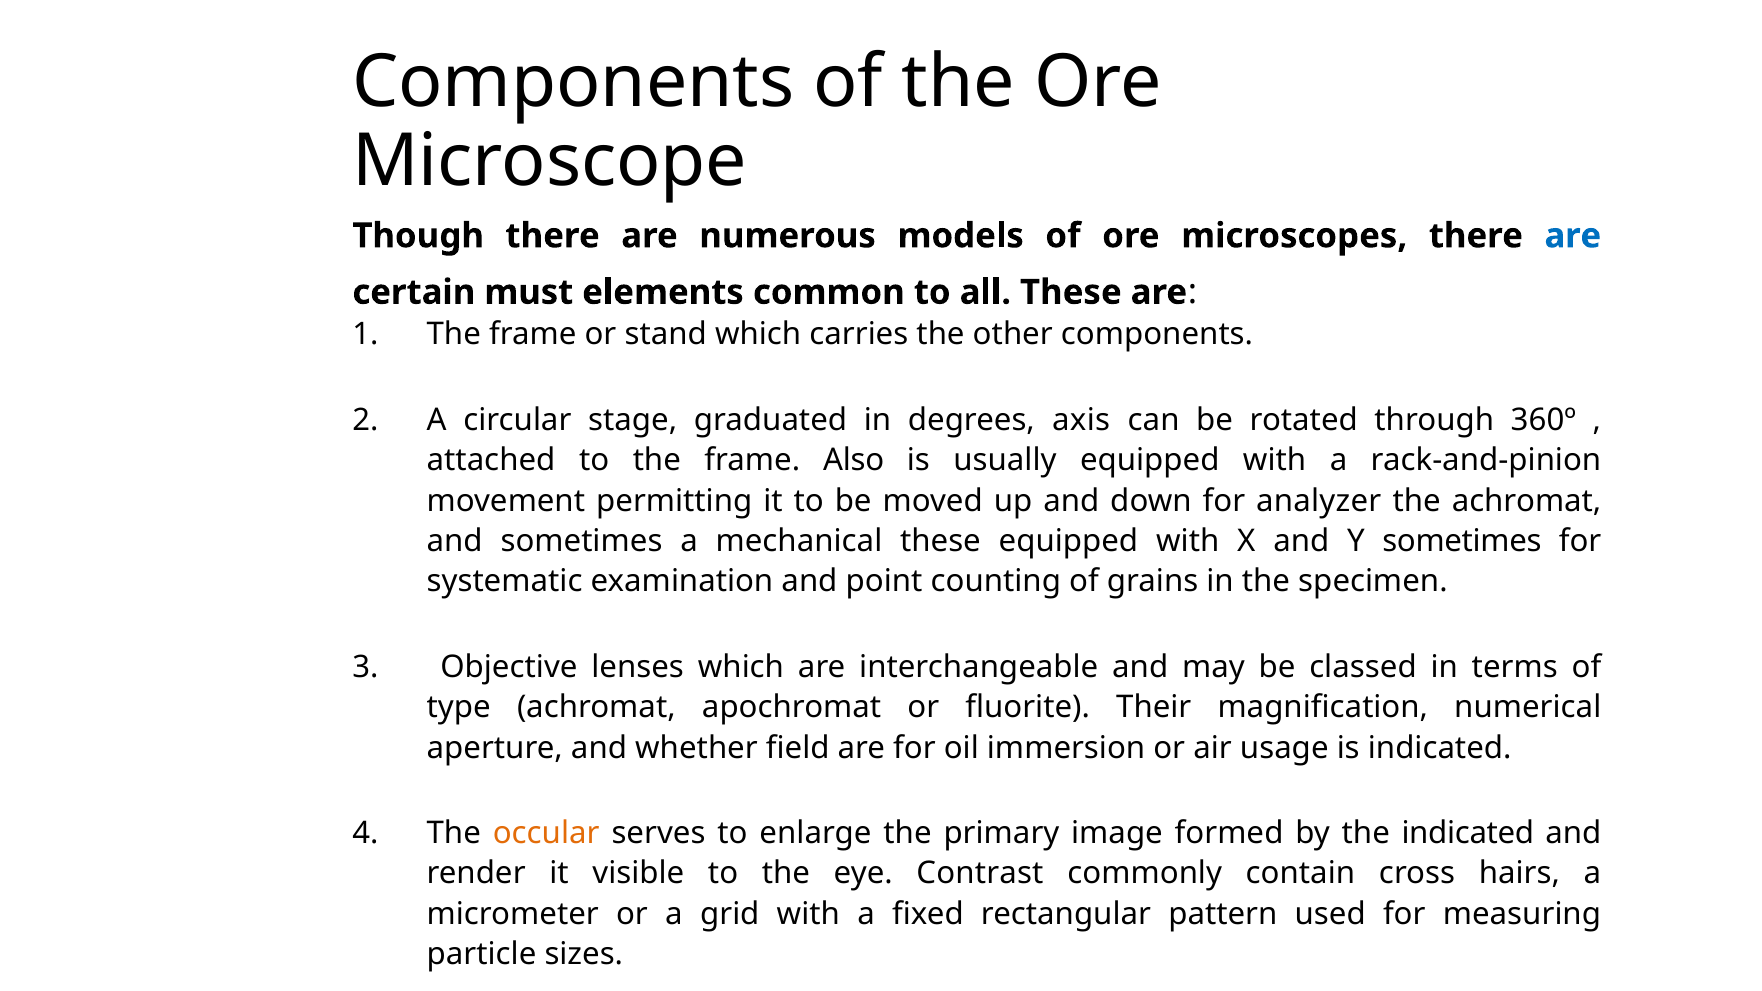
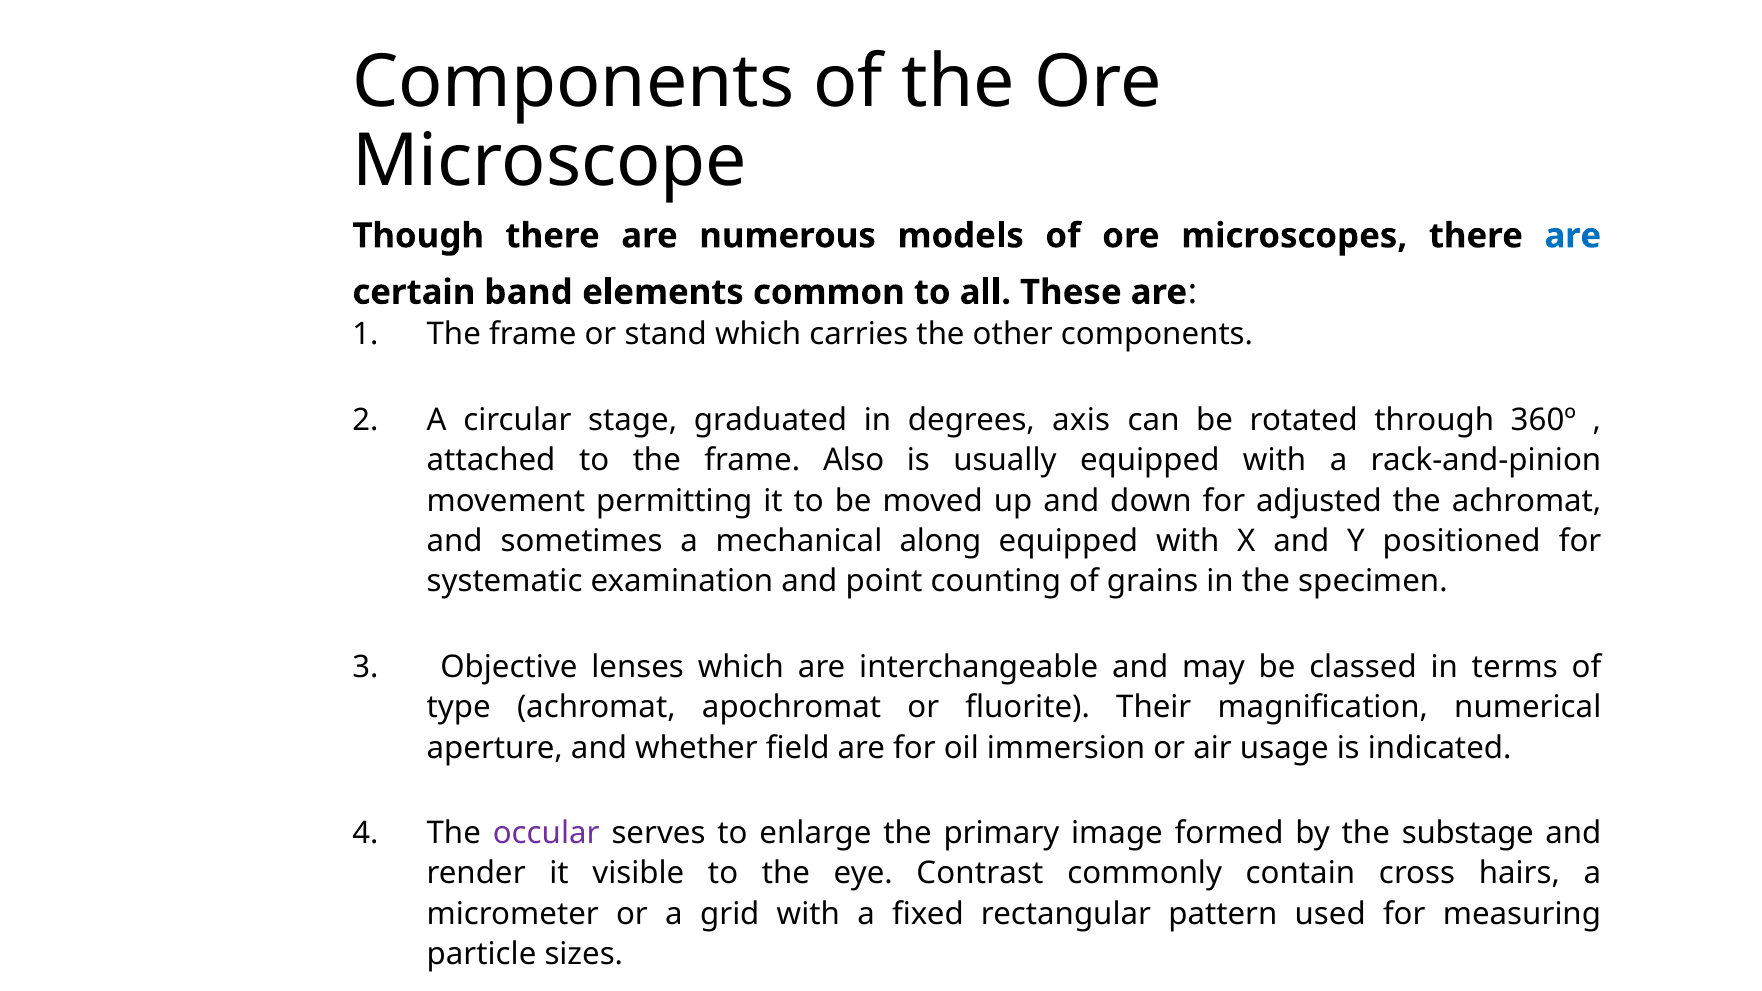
must: must -> band
analyzer: analyzer -> adjusted
mechanical these: these -> along
Y sometimes: sometimes -> positioned
occular colour: orange -> purple
the indicated: indicated -> substage
